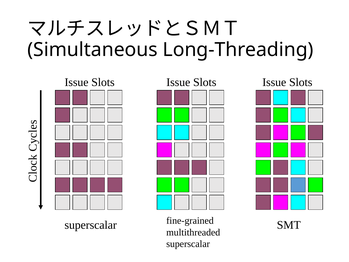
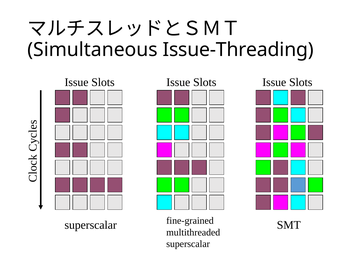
Long-Threading: Long-Threading -> Issue-Threading
